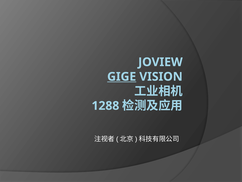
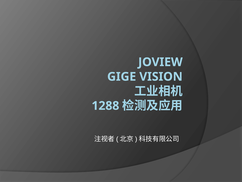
GIGE underline: present -> none
